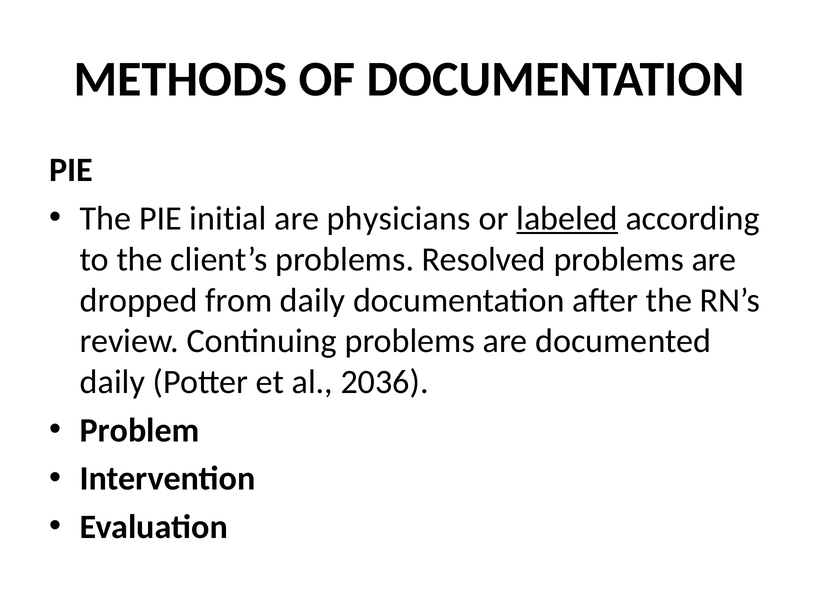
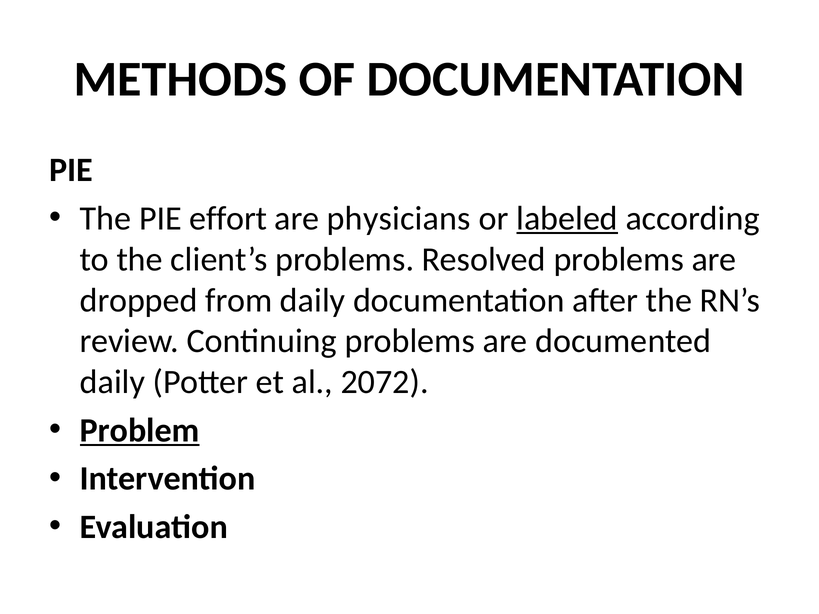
initial: initial -> effort
2036: 2036 -> 2072
Problem underline: none -> present
